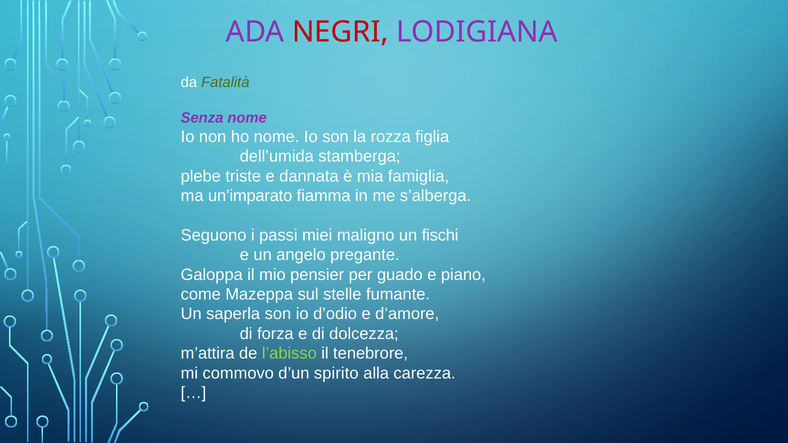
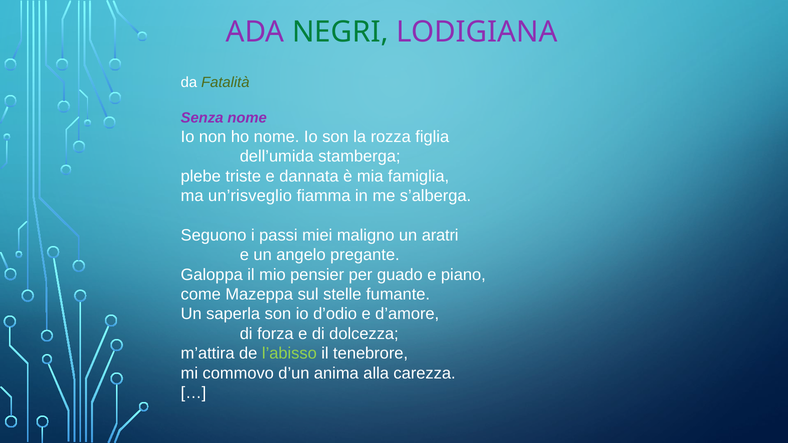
NEGRI colour: red -> green
un’imparato: un’imparato -> un’risveglio
fischi: fischi -> aratri
spirito: spirito -> anima
